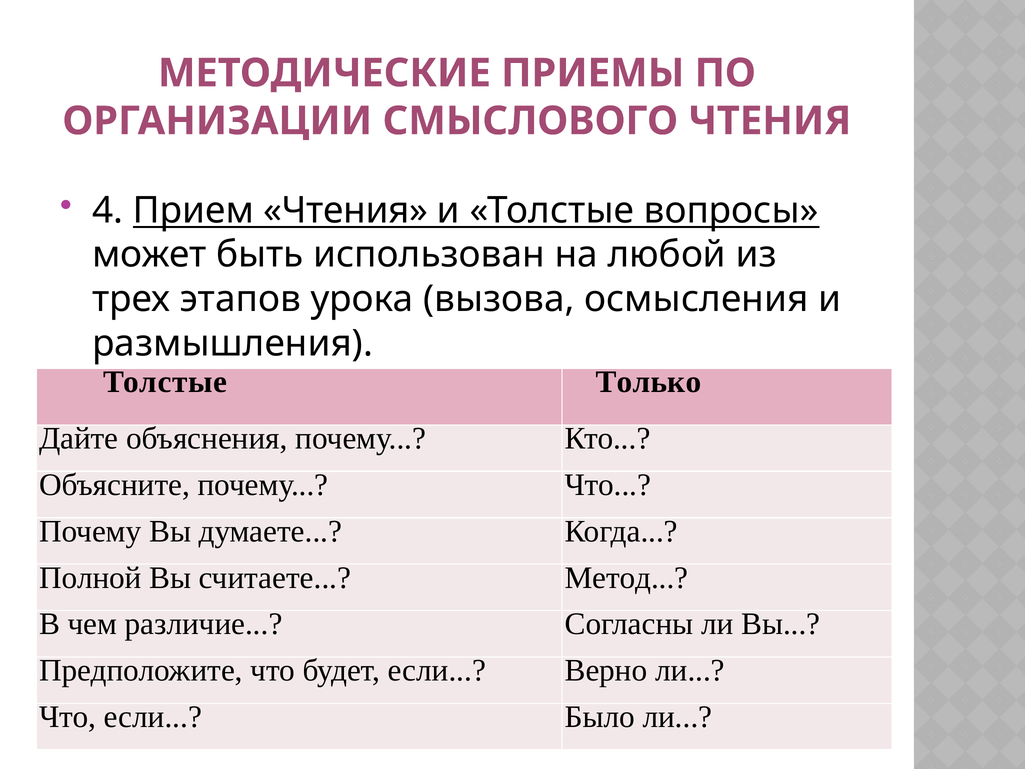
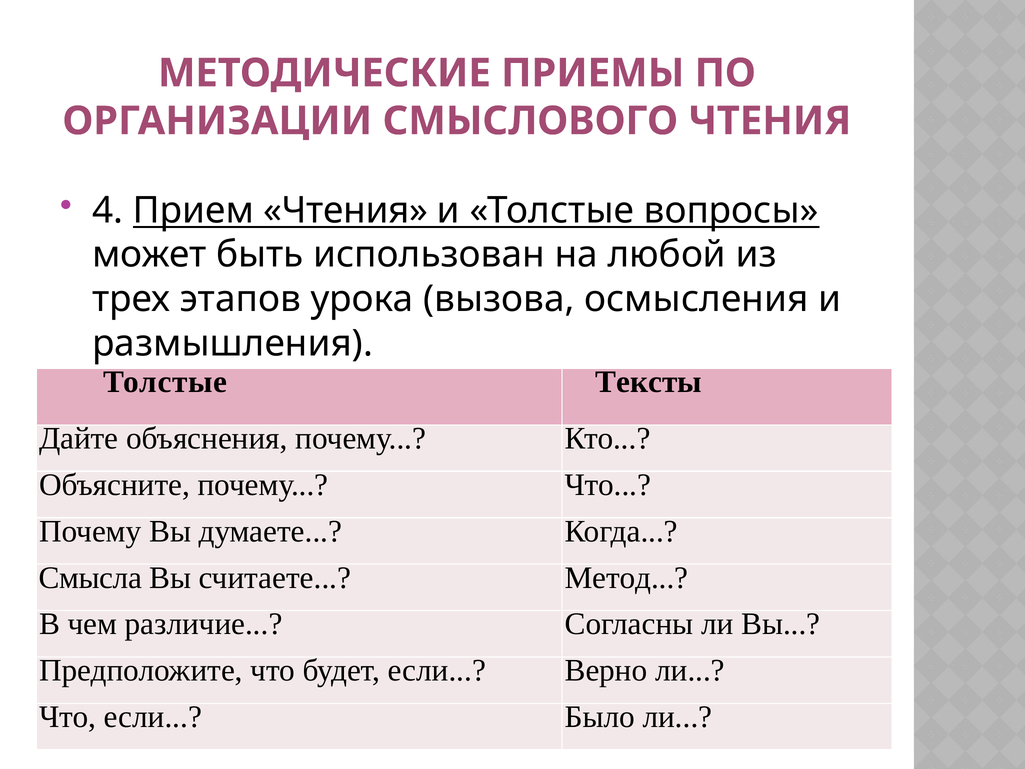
Только: Только -> Тексты
Полной: Полной -> Смысла
